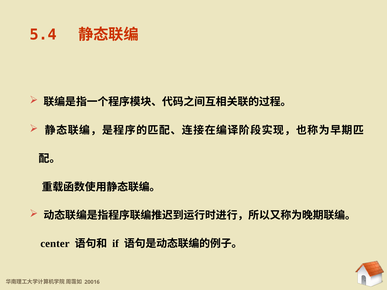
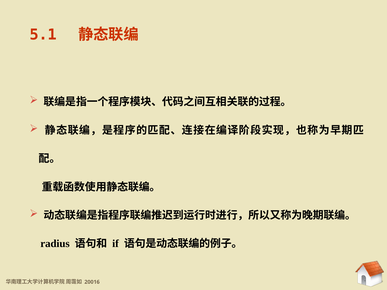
5.4: 5.4 -> 5.1
center: center -> radius
